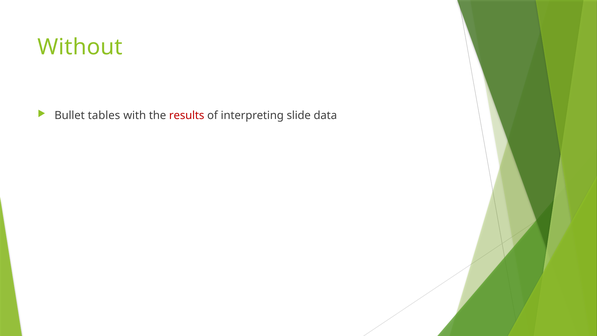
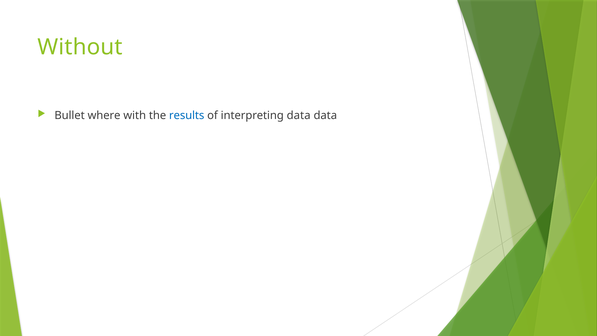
tables: tables -> where
results colour: red -> blue
interpreting slide: slide -> data
